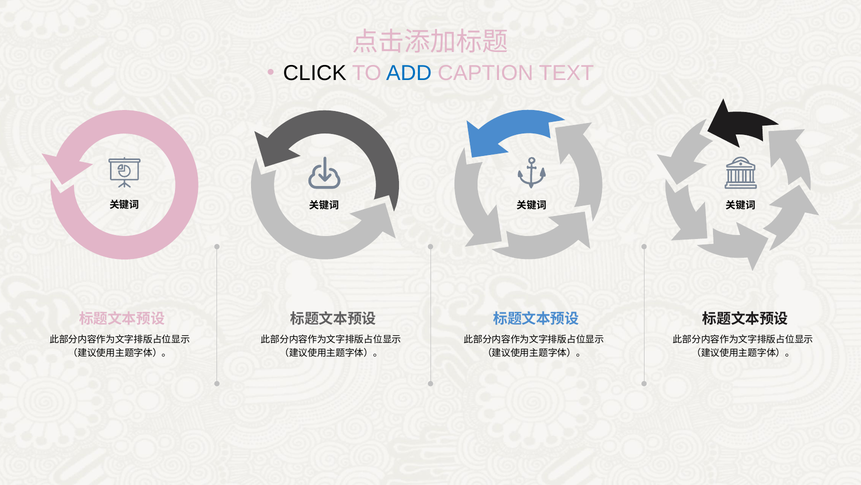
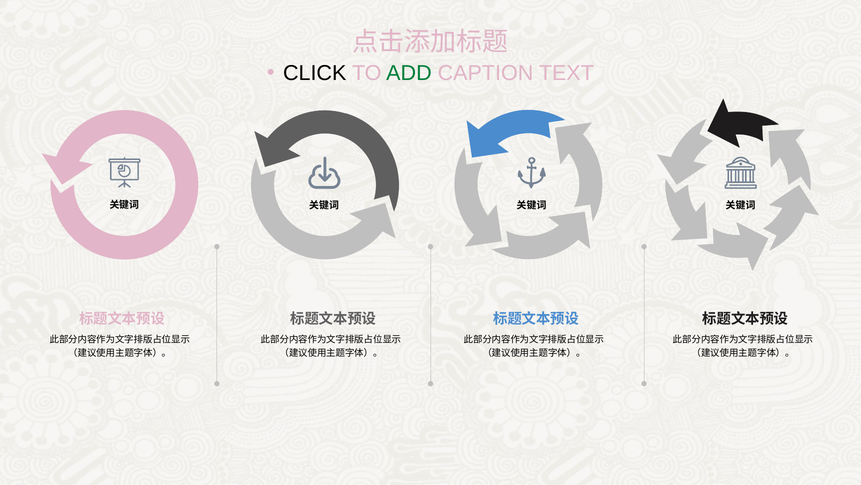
ADD colour: blue -> green
